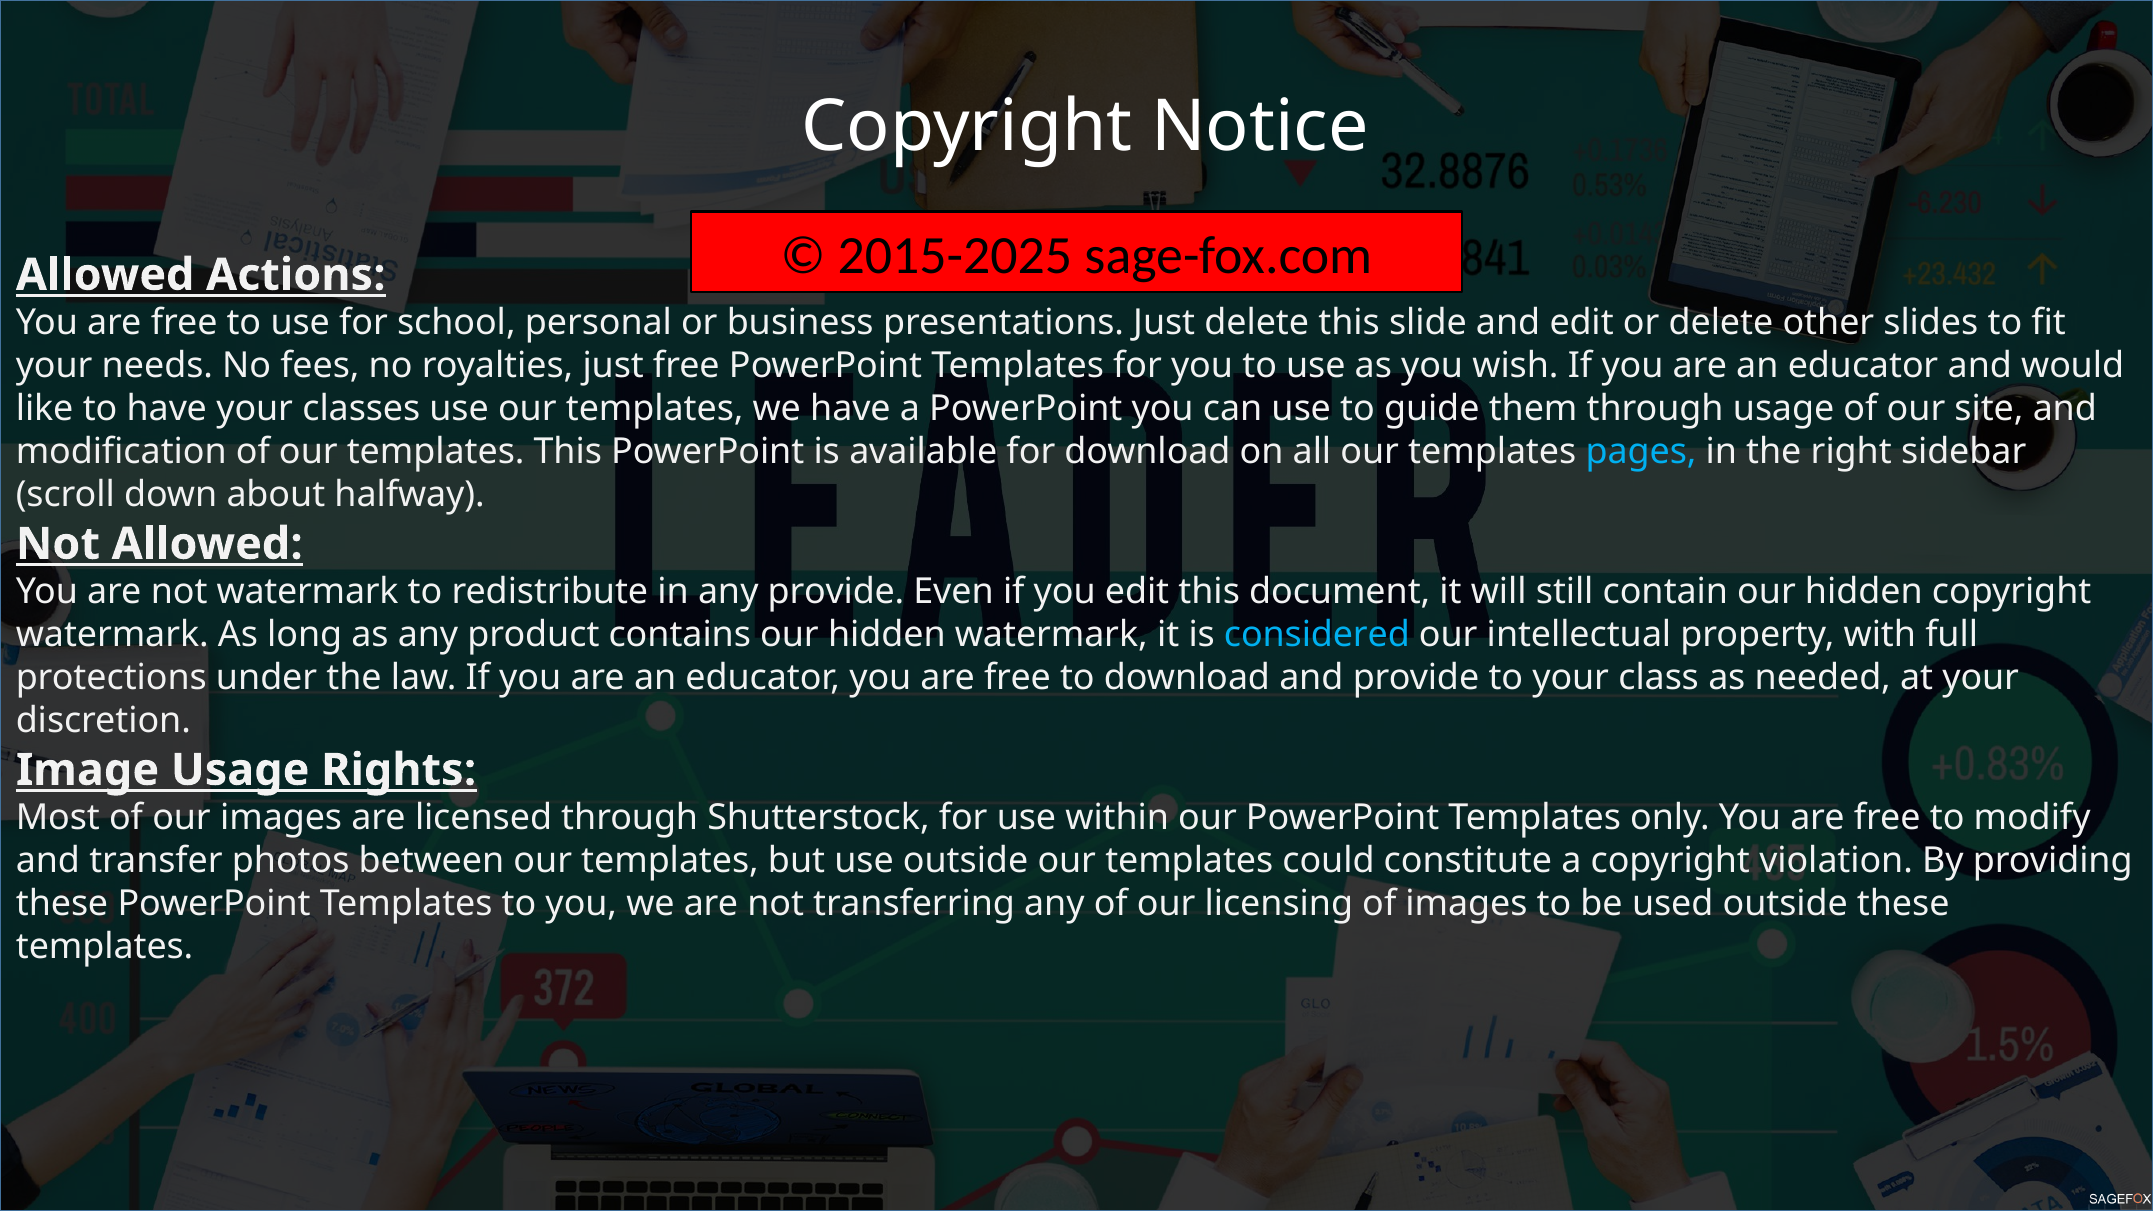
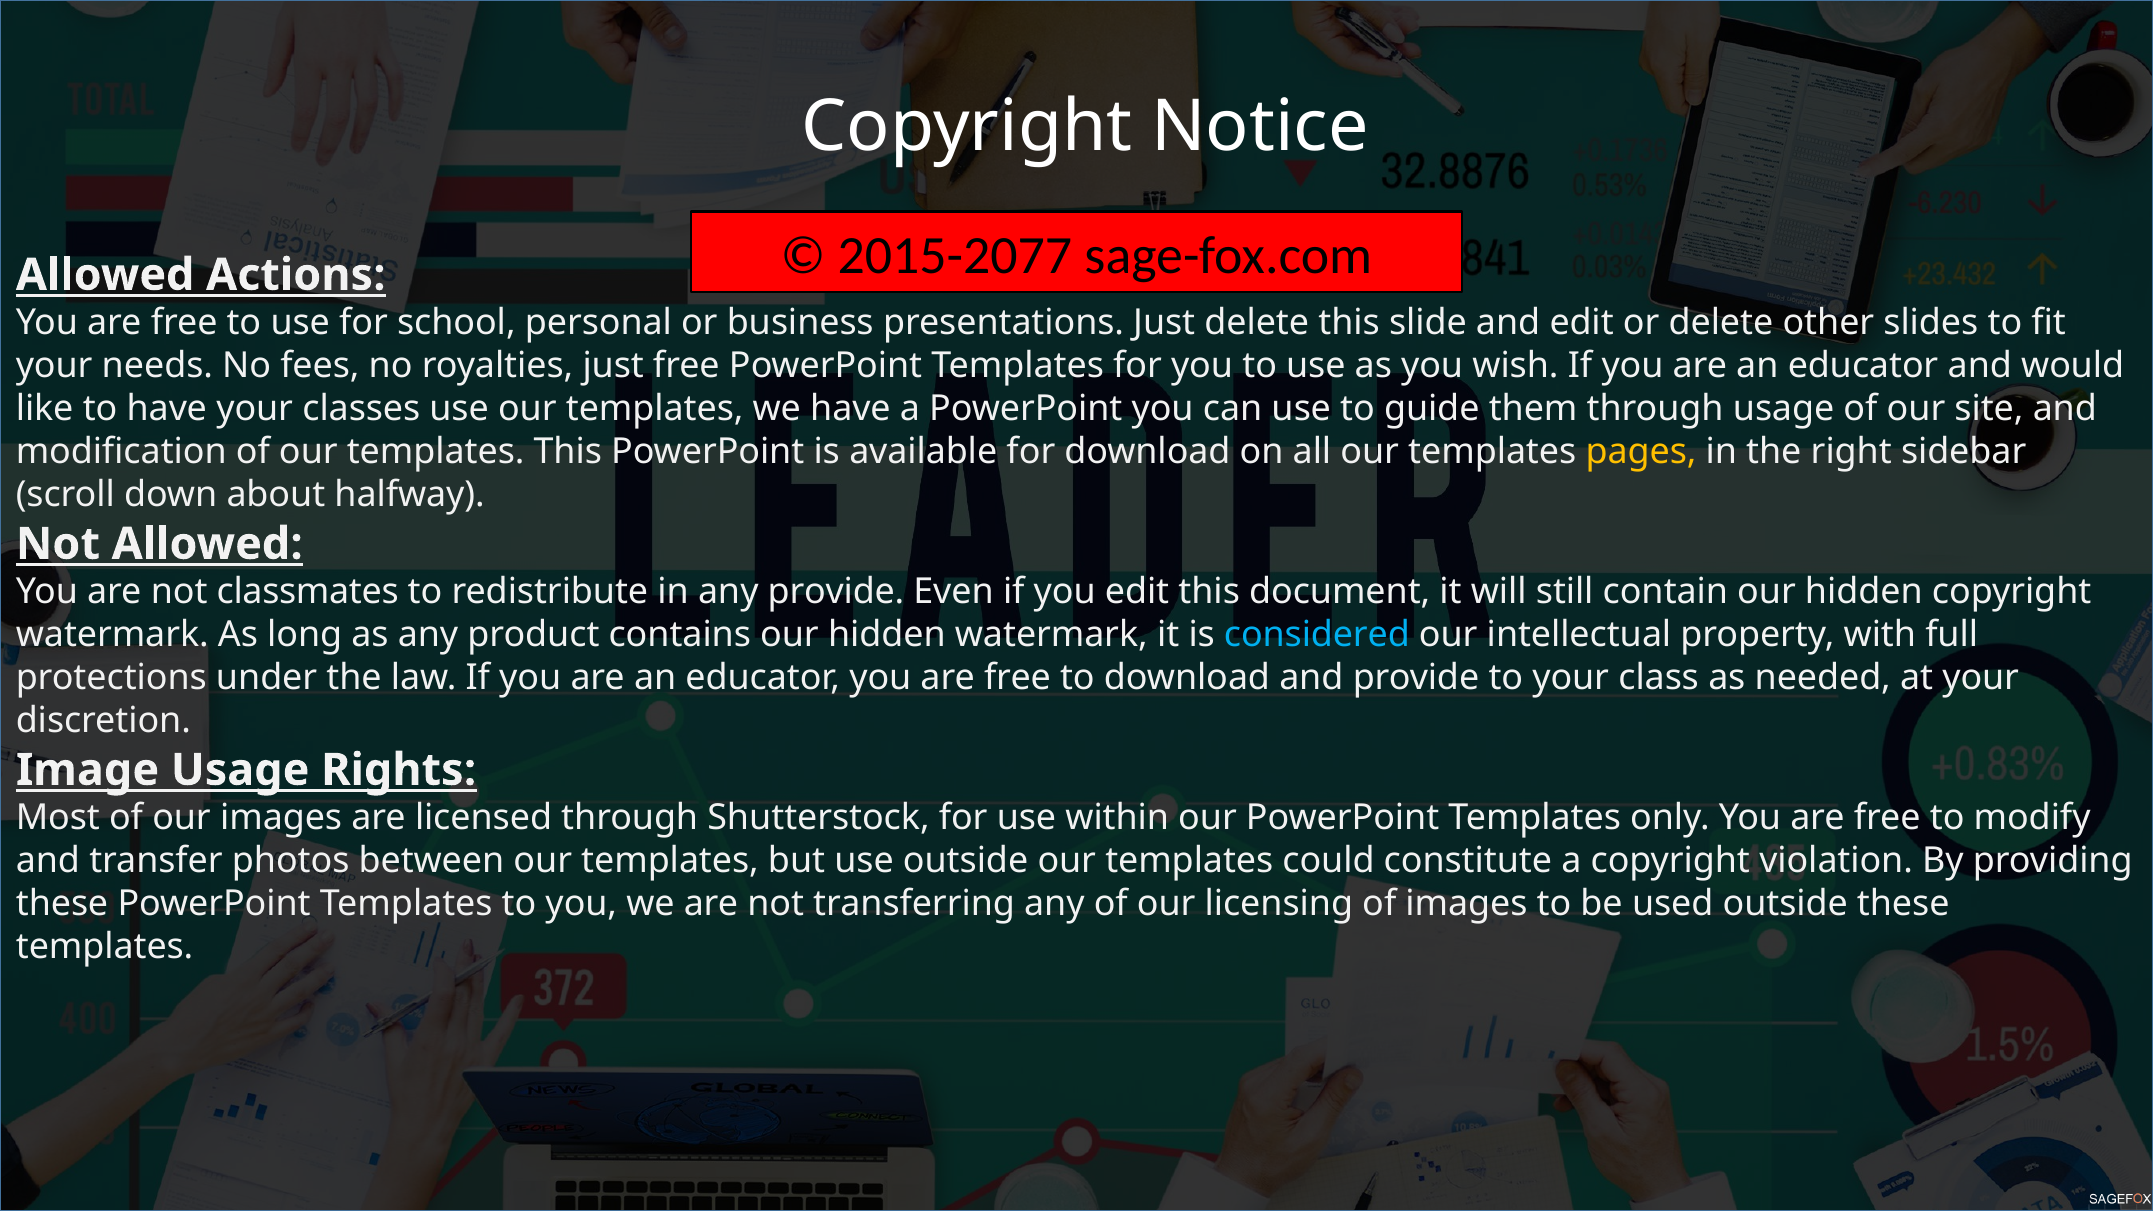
2015-2025: 2015-2025 -> 2015-2077
pages colour: light blue -> yellow
not watermark: watermark -> classmates
